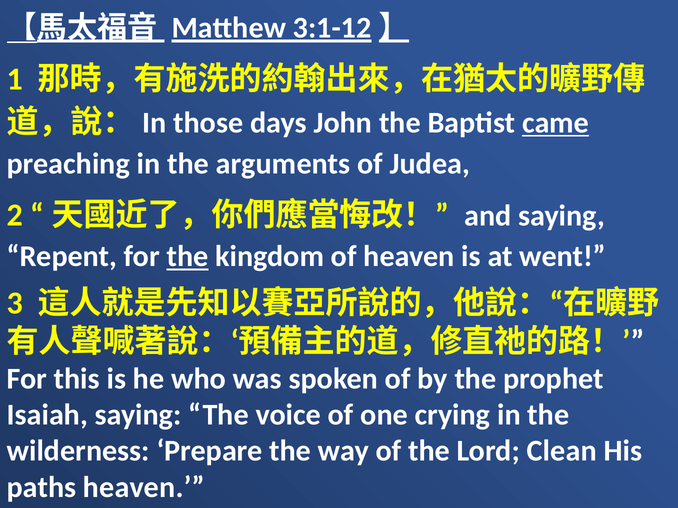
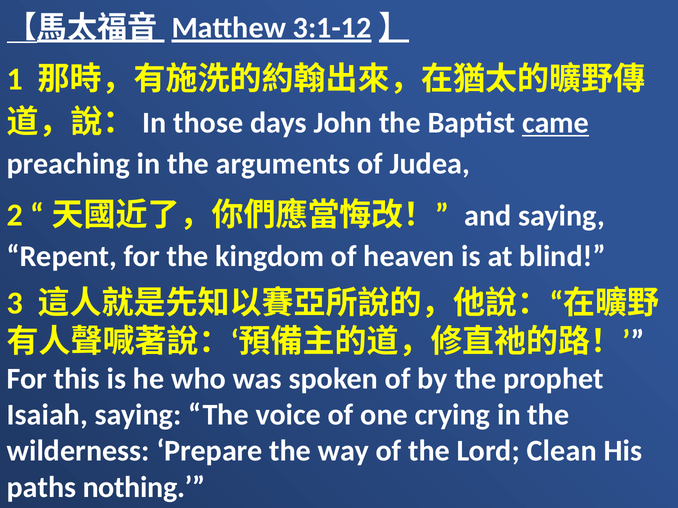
the at (187, 257) underline: present -> none
went: went -> blind
paths heaven: heaven -> nothing
